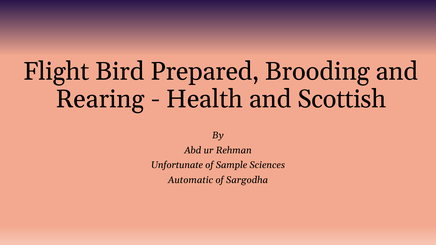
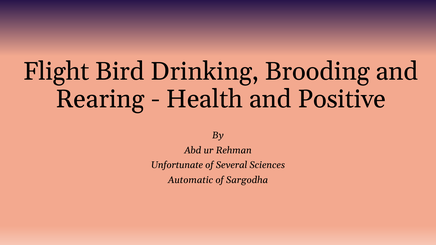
Prepared: Prepared -> Drinking
Scottish: Scottish -> Positive
Sample: Sample -> Several
